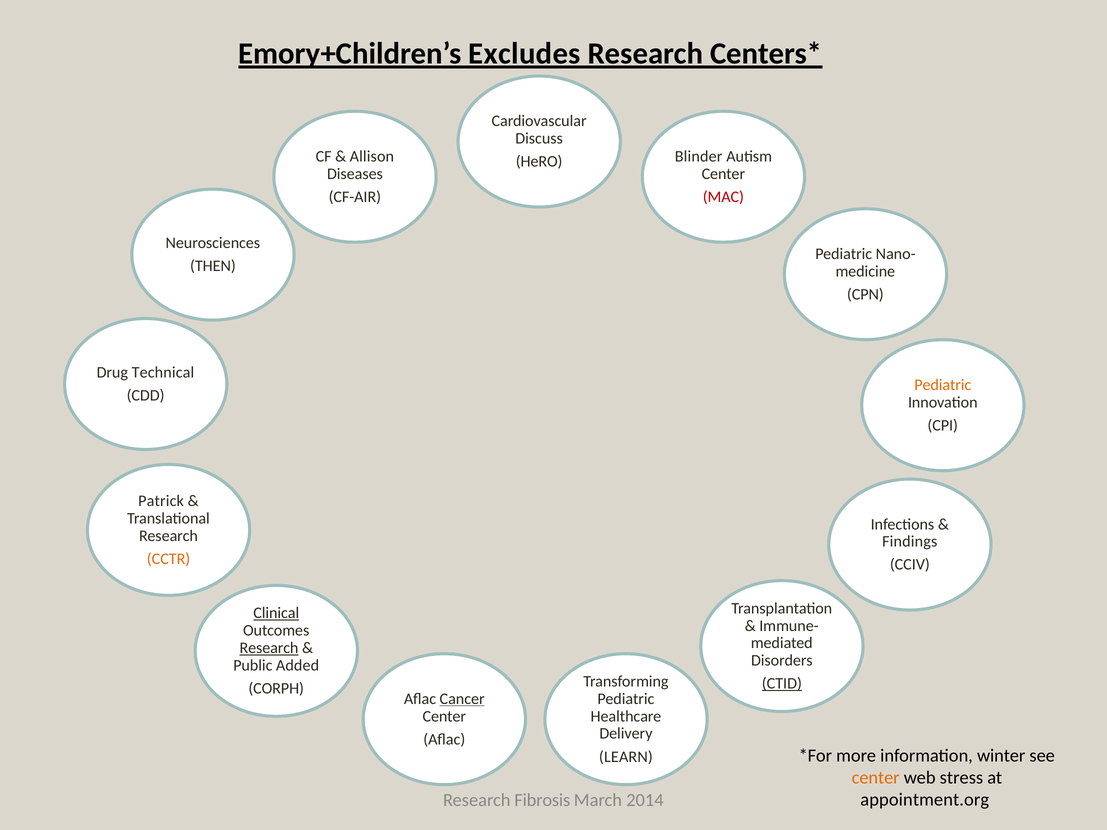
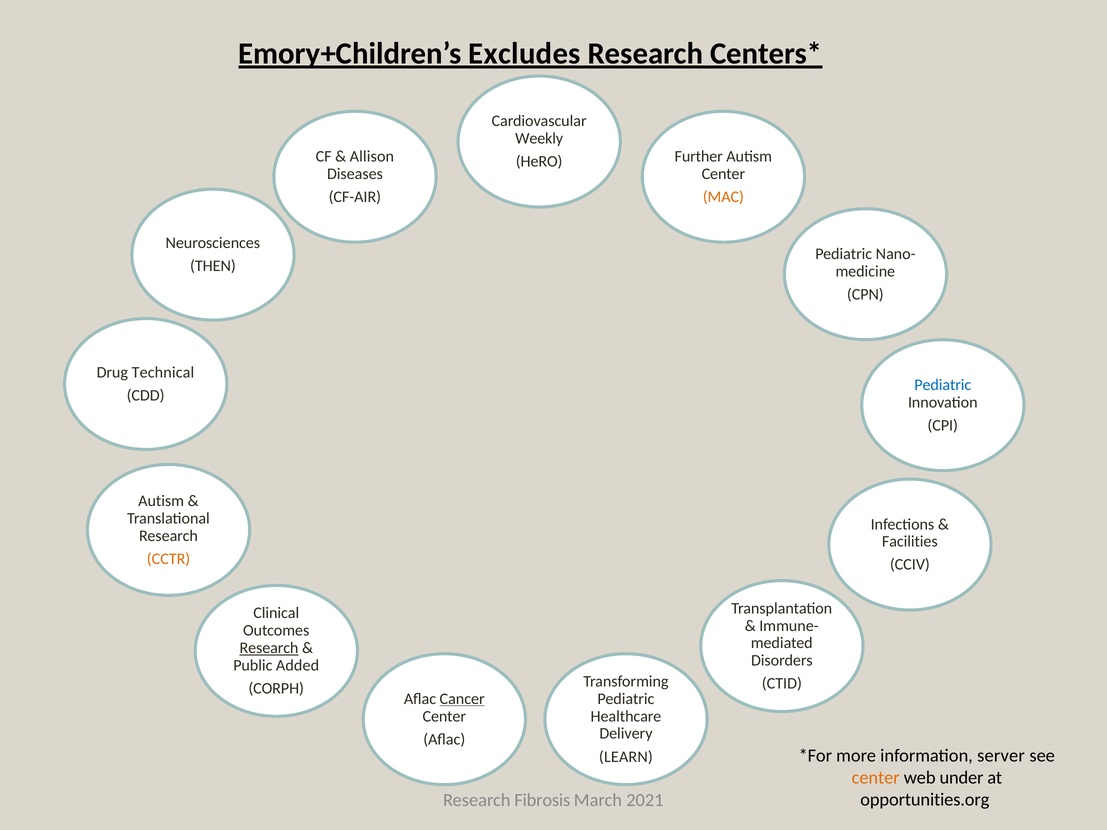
Discuss: Discuss -> Weekly
Blinder: Blinder -> Further
MAC colour: red -> orange
Pediatric at (943, 385) colour: orange -> blue
Patrick at (161, 501): Patrick -> Autism
Findings: Findings -> Facilities
Clinical underline: present -> none
CTID underline: present -> none
winter: winter -> server
stress: stress -> under
appointment.org: appointment.org -> opportunities.org
2014: 2014 -> 2021
